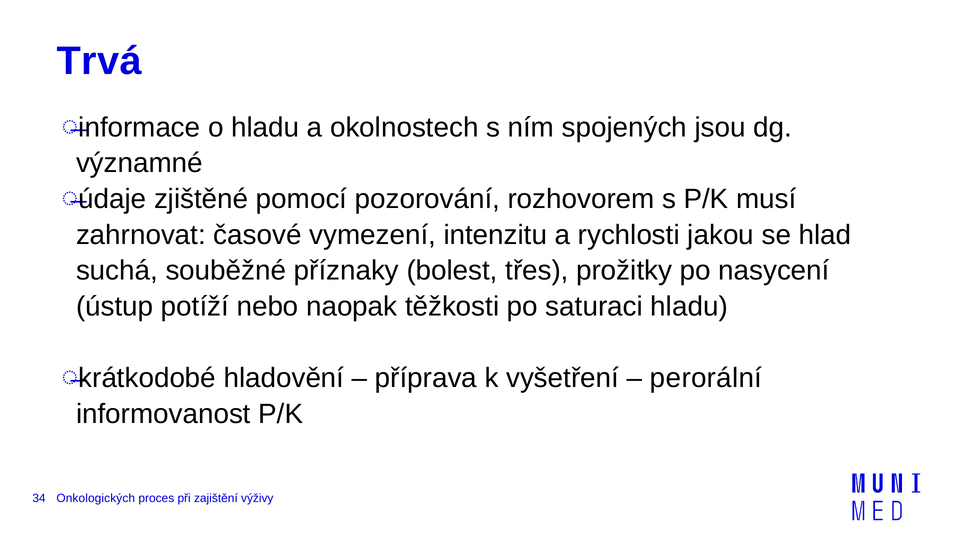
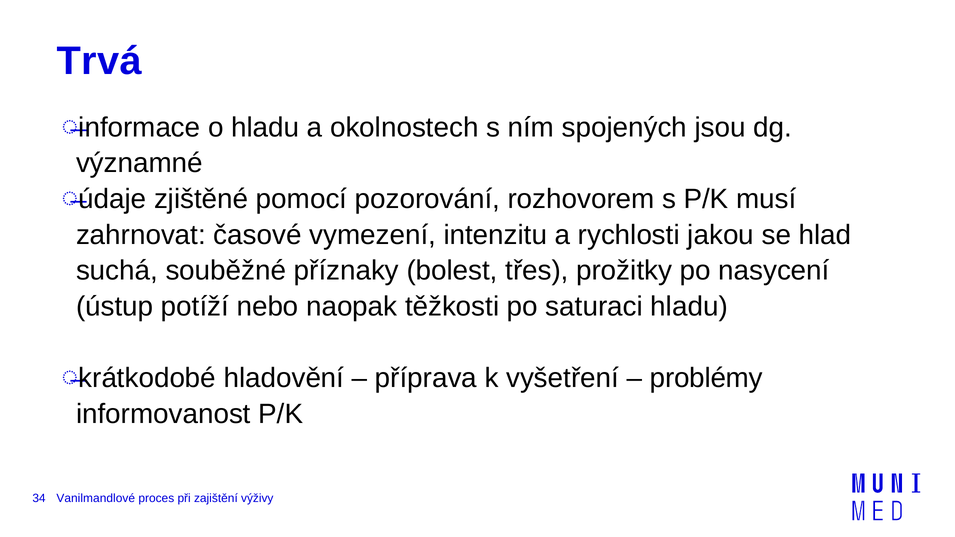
perorální: perorální -> problémy
Onkologických: Onkologických -> Vanilmandlové
